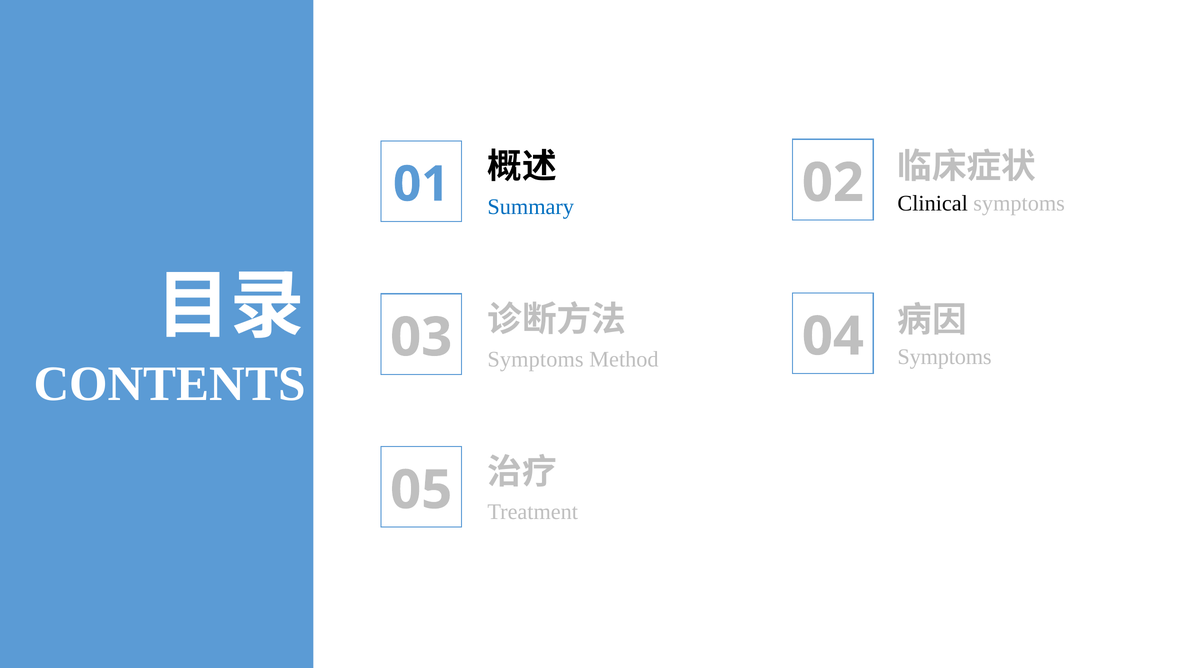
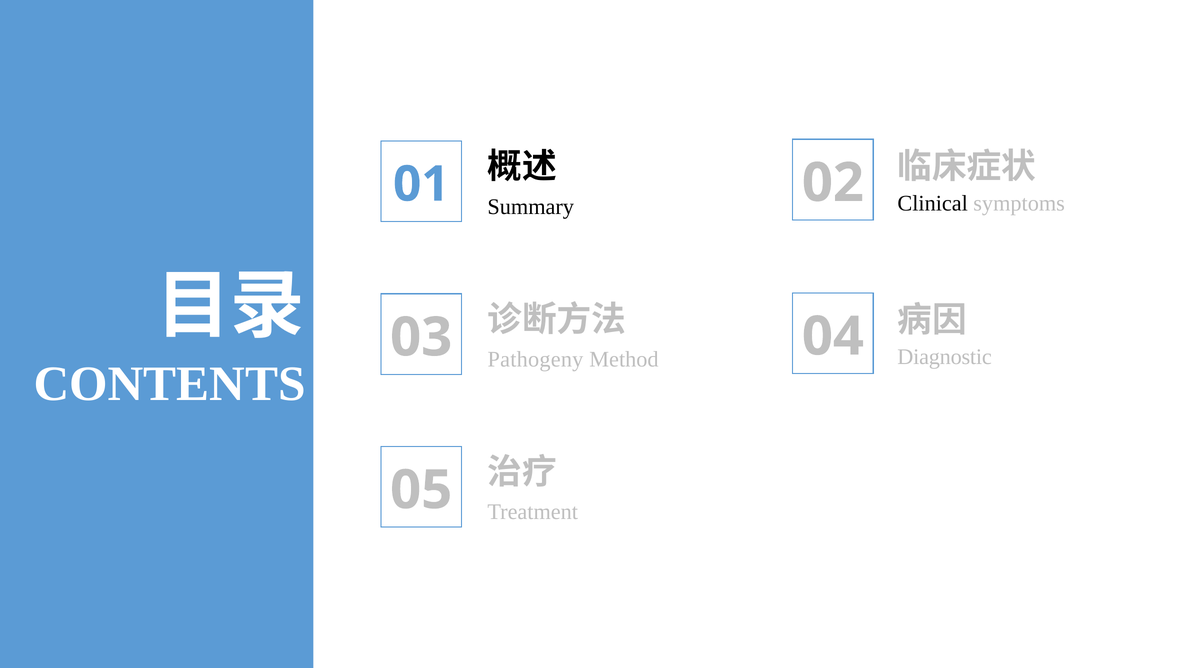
Summary colour: blue -> black
Symptoms at (945, 357): Symptoms -> Diagnostic
Symptoms at (536, 360): Symptoms -> Pathogeny
